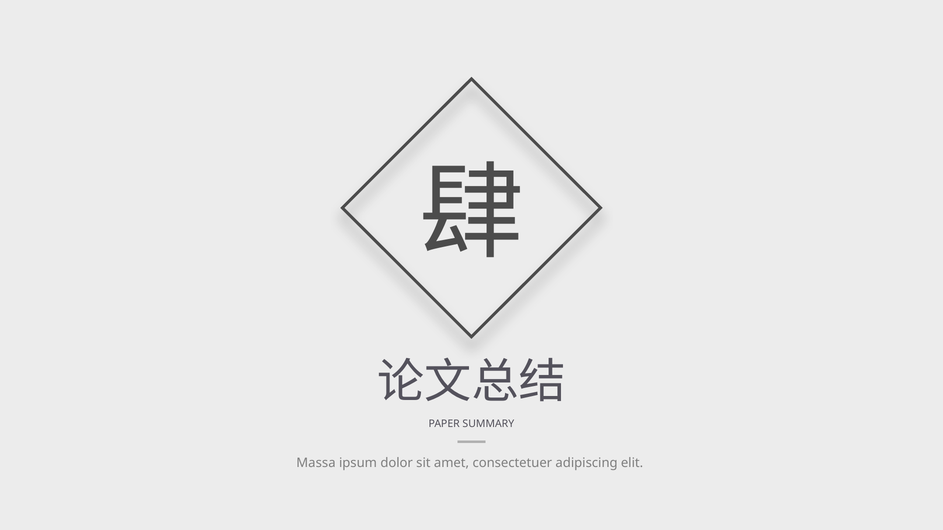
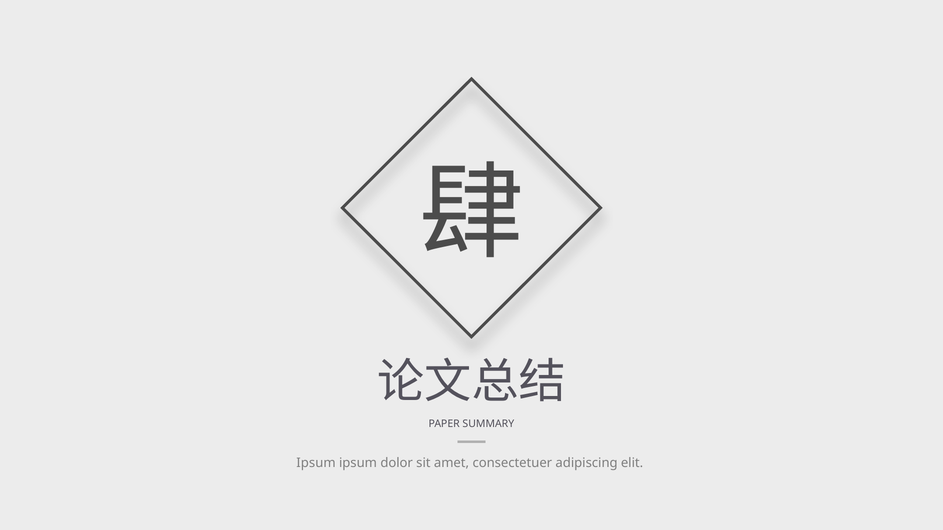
Massa at (316, 463): Massa -> Ipsum
